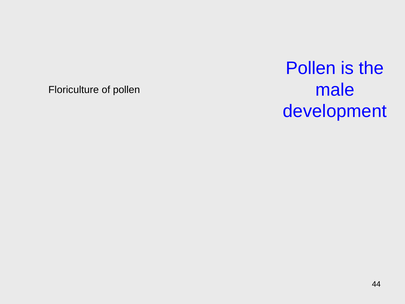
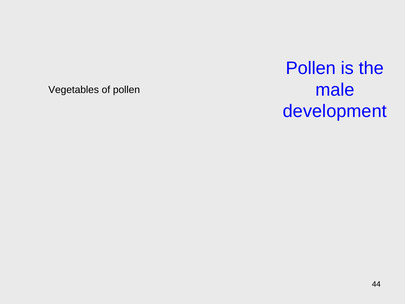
Floriculture: Floriculture -> Vegetables
